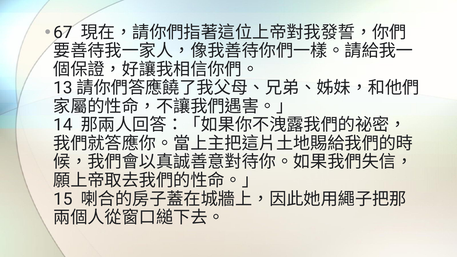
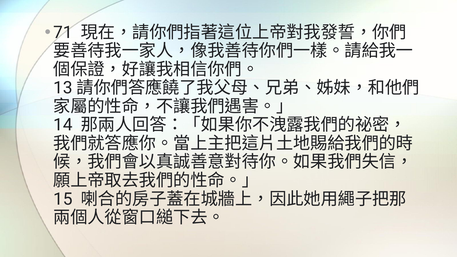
67: 67 -> 71
